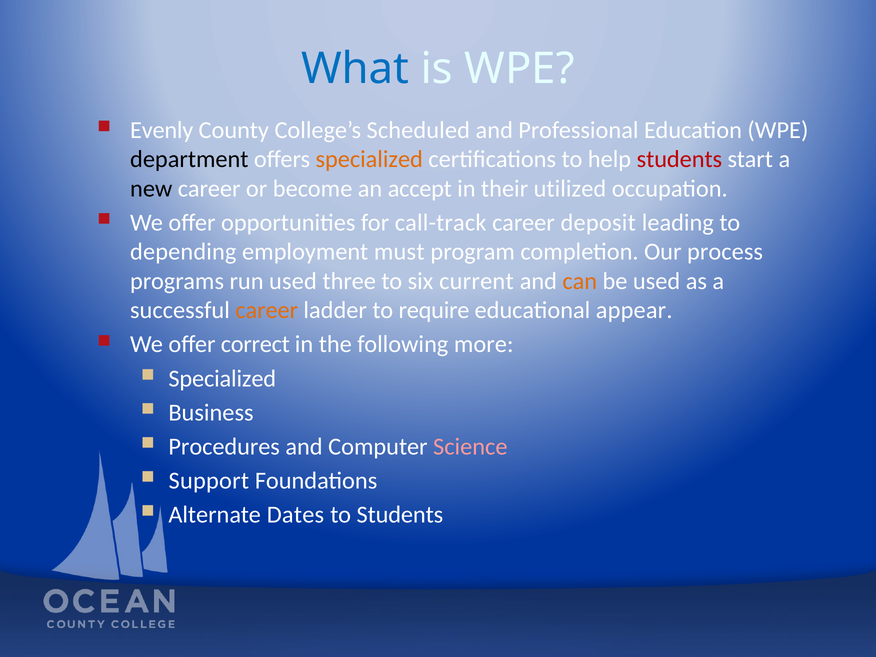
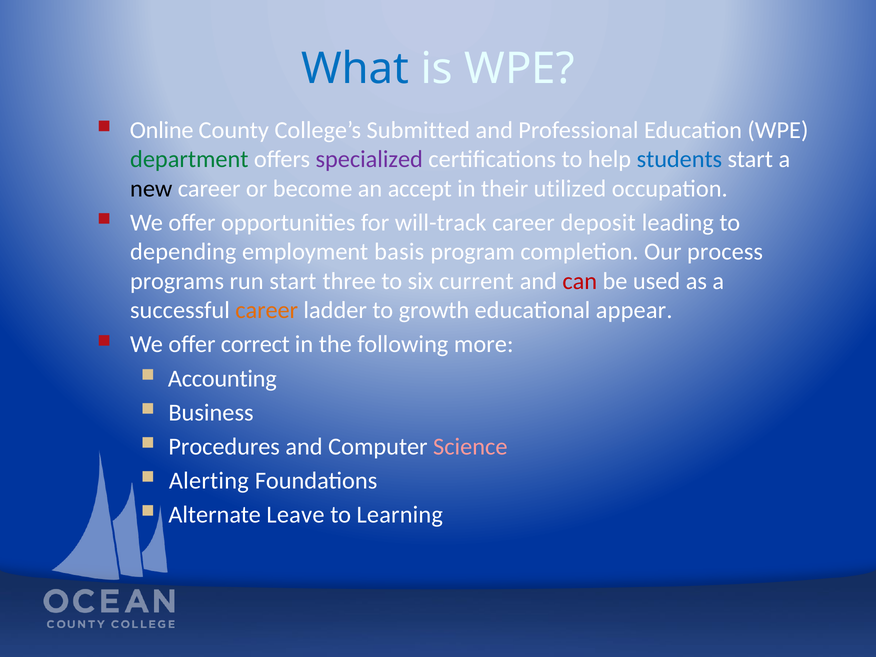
Evenly: Evenly -> Online
Scheduled: Scheduled -> Submitted
department colour: black -> green
specialized at (369, 159) colour: orange -> purple
students at (679, 159) colour: red -> blue
call-track: call-track -> will-track
must: must -> basis
run used: used -> start
can colour: orange -> red
require: require -> growth
Specialized at (222, 378): Specialized -> Accounting
Support: Support -> Alerting
Dates: Dates -> Leave
to Students: Students -> Learning
